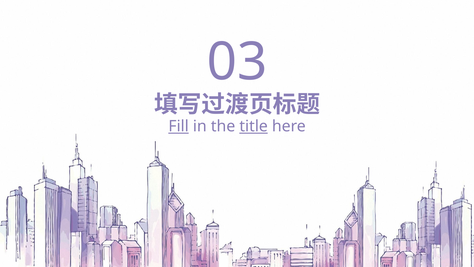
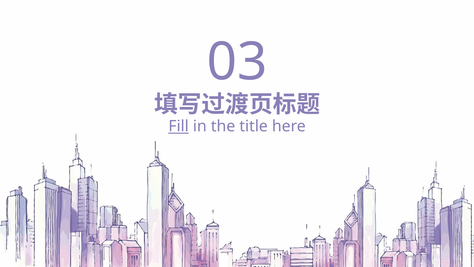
title underline: present -> none
